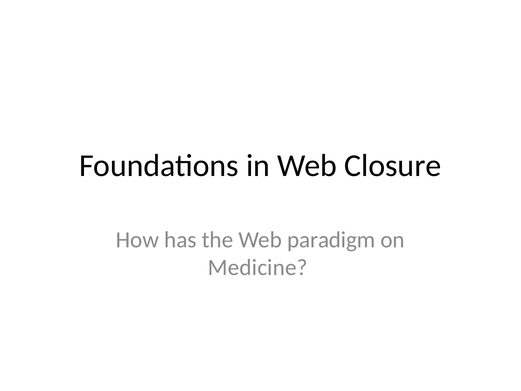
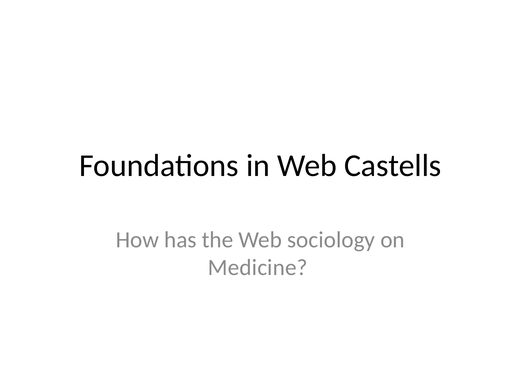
Closure: Closure -> Castells
paradigm: paradigm -> sociology
